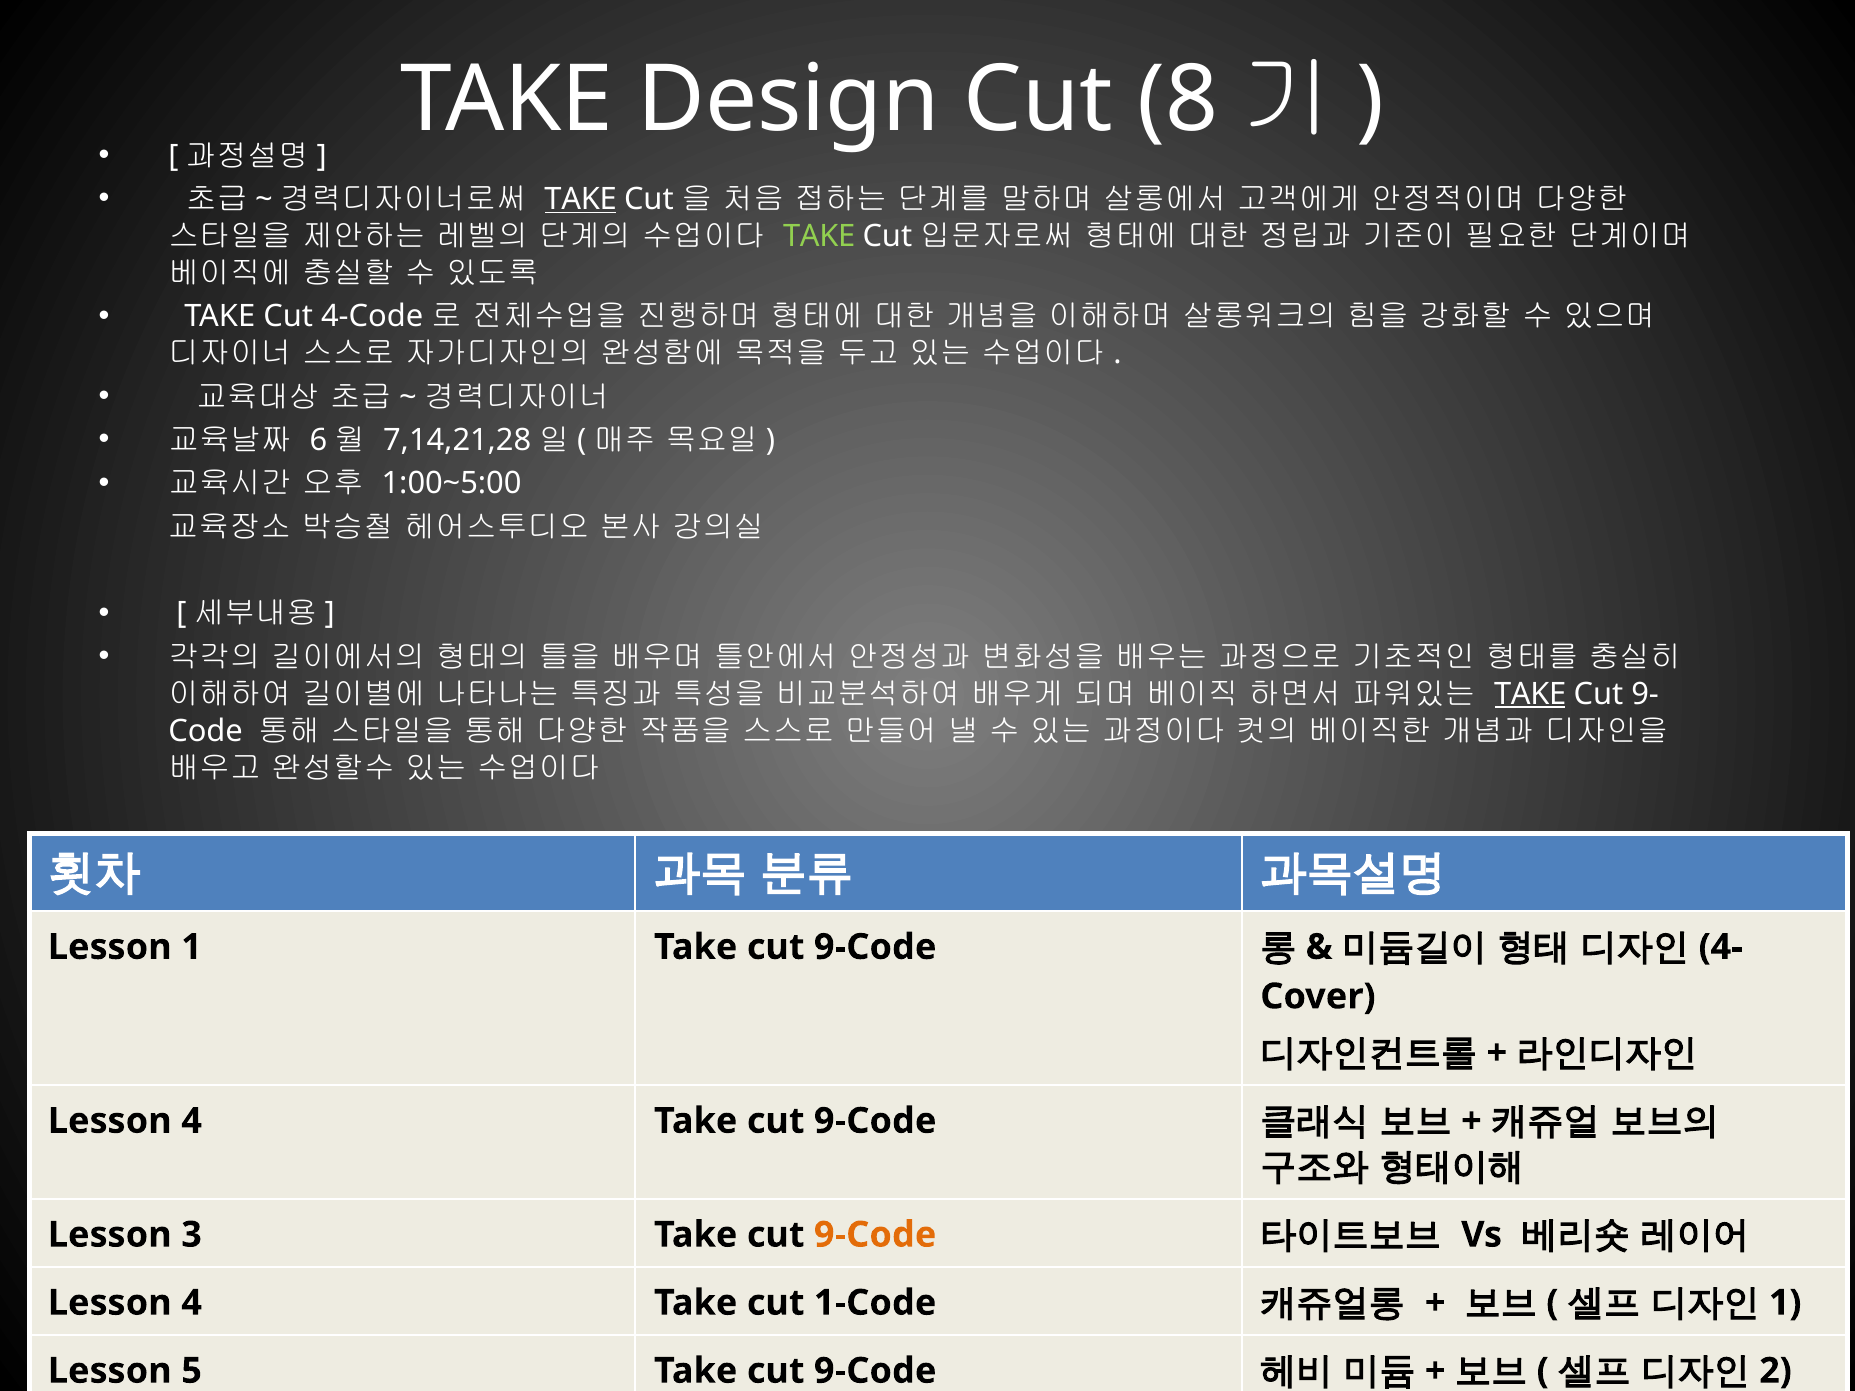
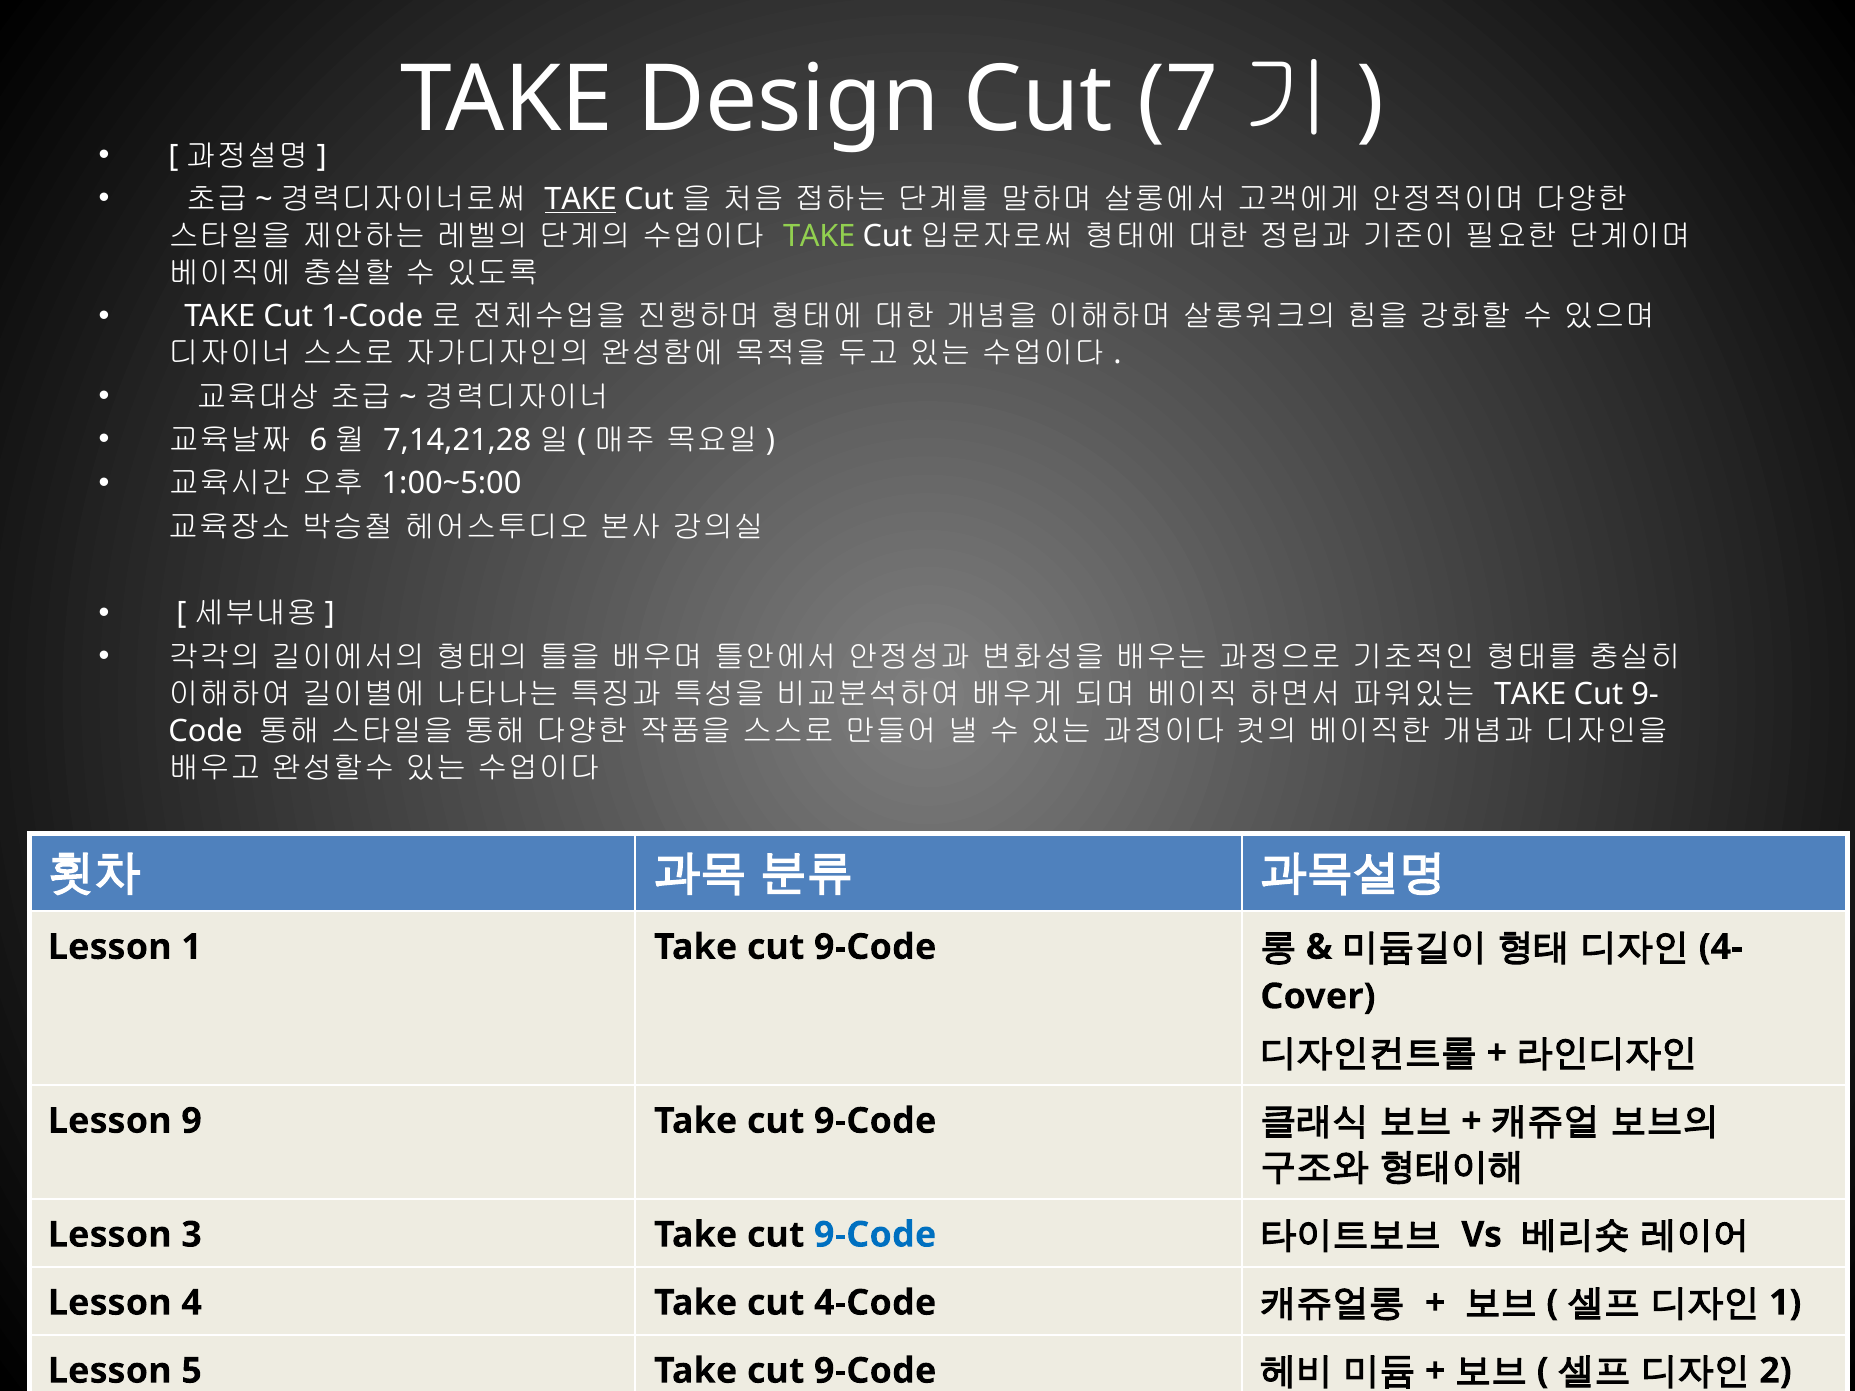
8: 8 -> 7
4-Code: 4-Code -> 1-Code
TAKE at (1530, 694) underline: present -> none
4 at (192, 1121): 4 -> 9
9-Code at (875, 1235) colour: orange -> blue
1-Code: 1-Code -> 4-Code
